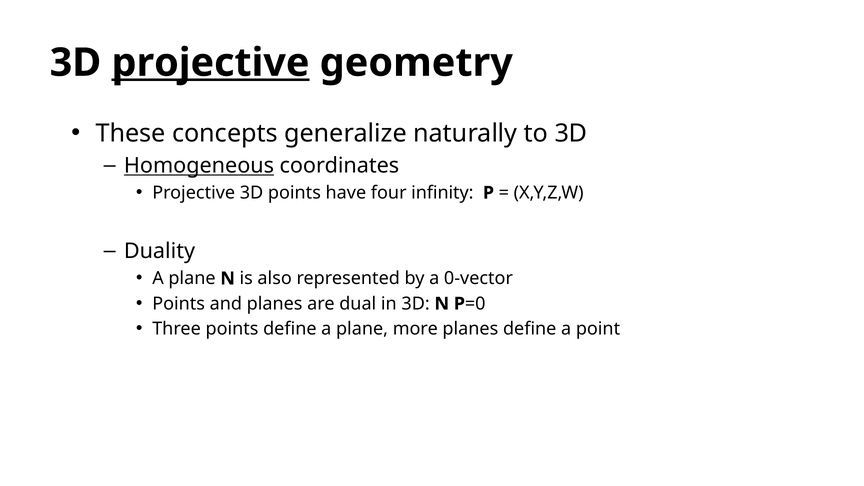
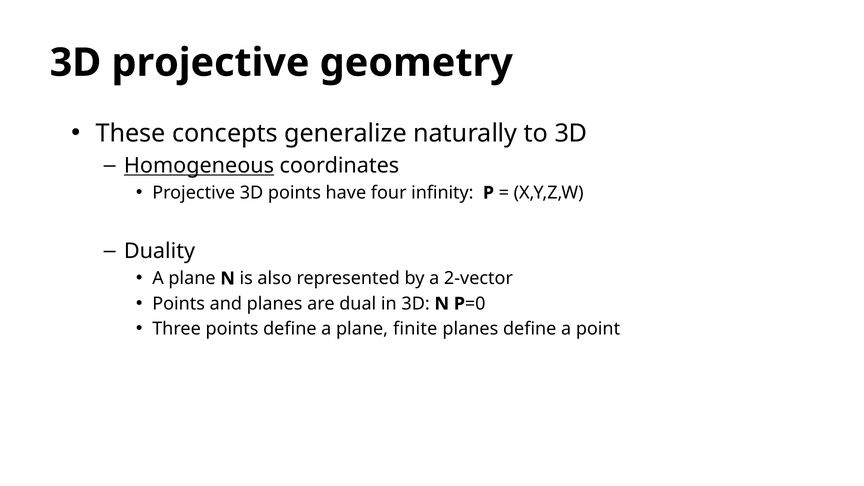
projective at (210, 63) underline: present -> none
0-vector: 0-vector -> 2-vector
more: more -> finite
